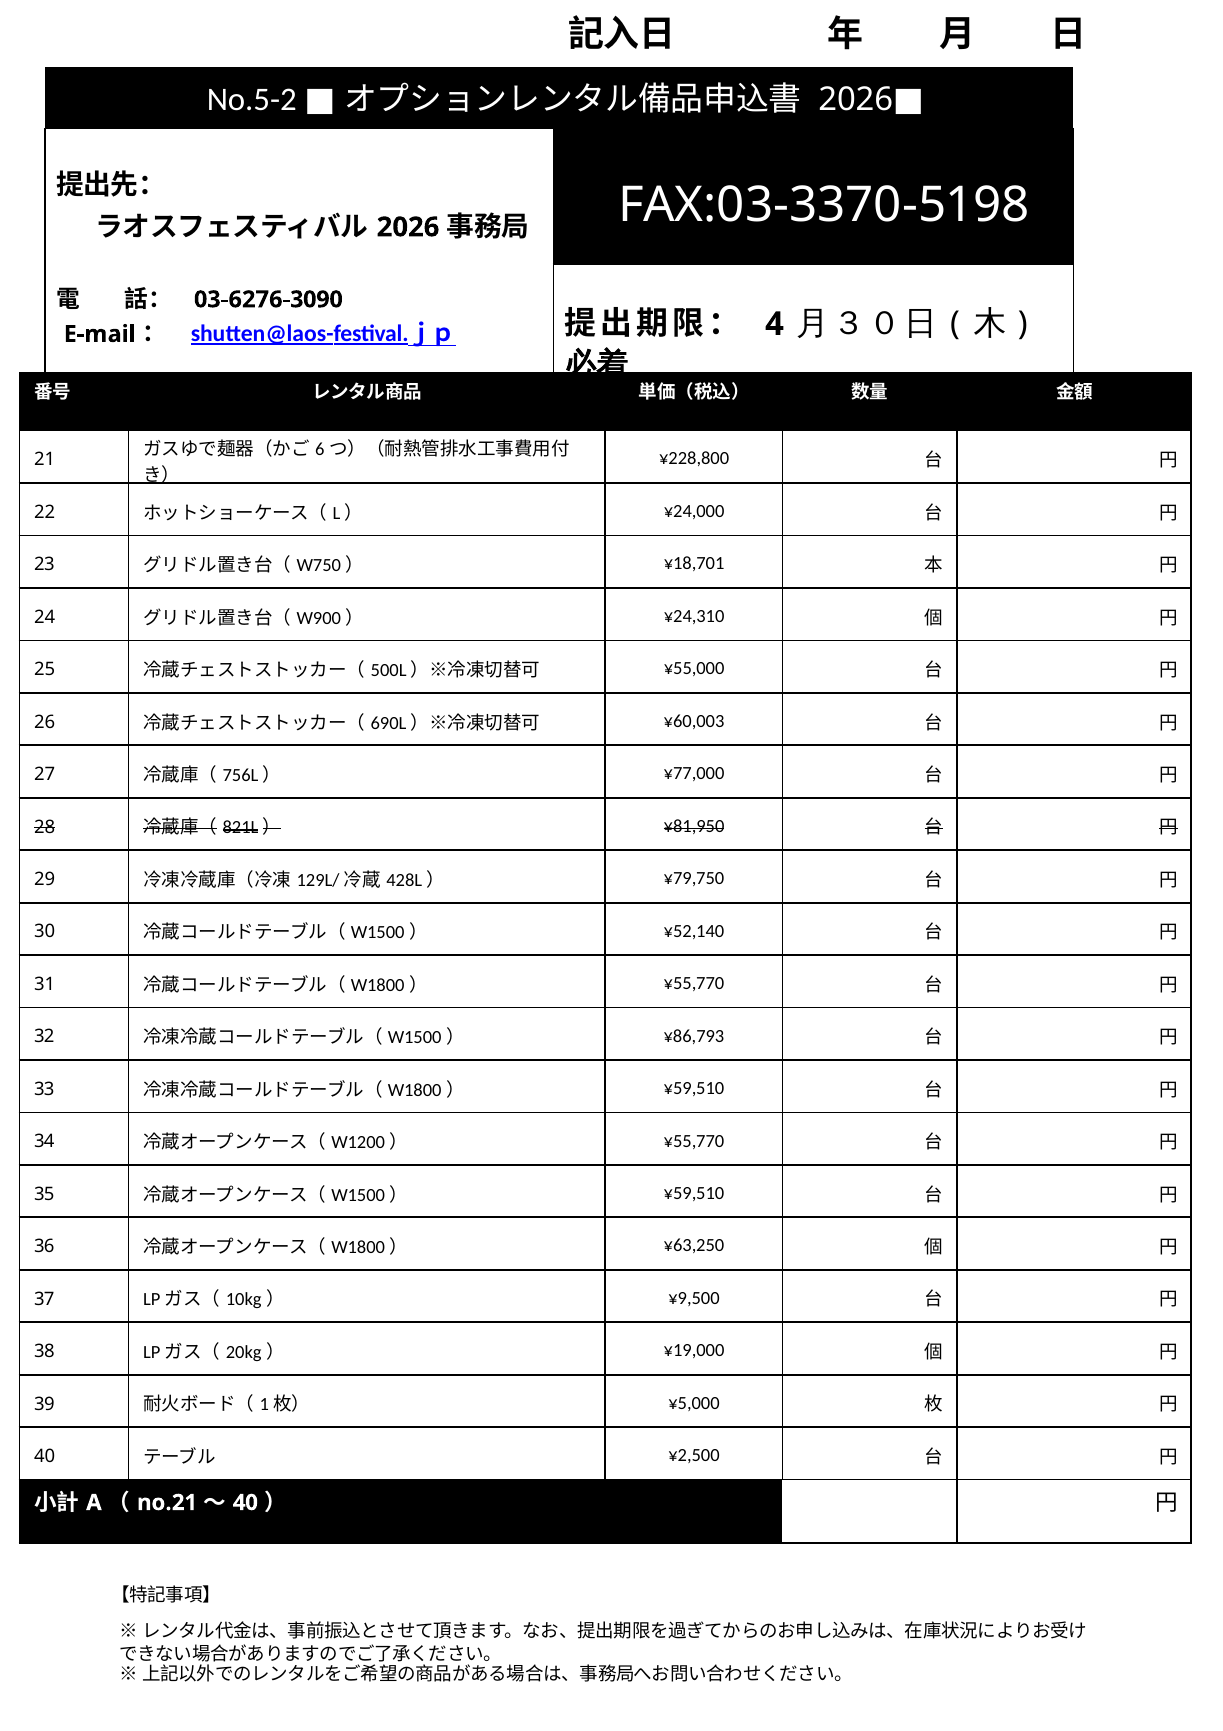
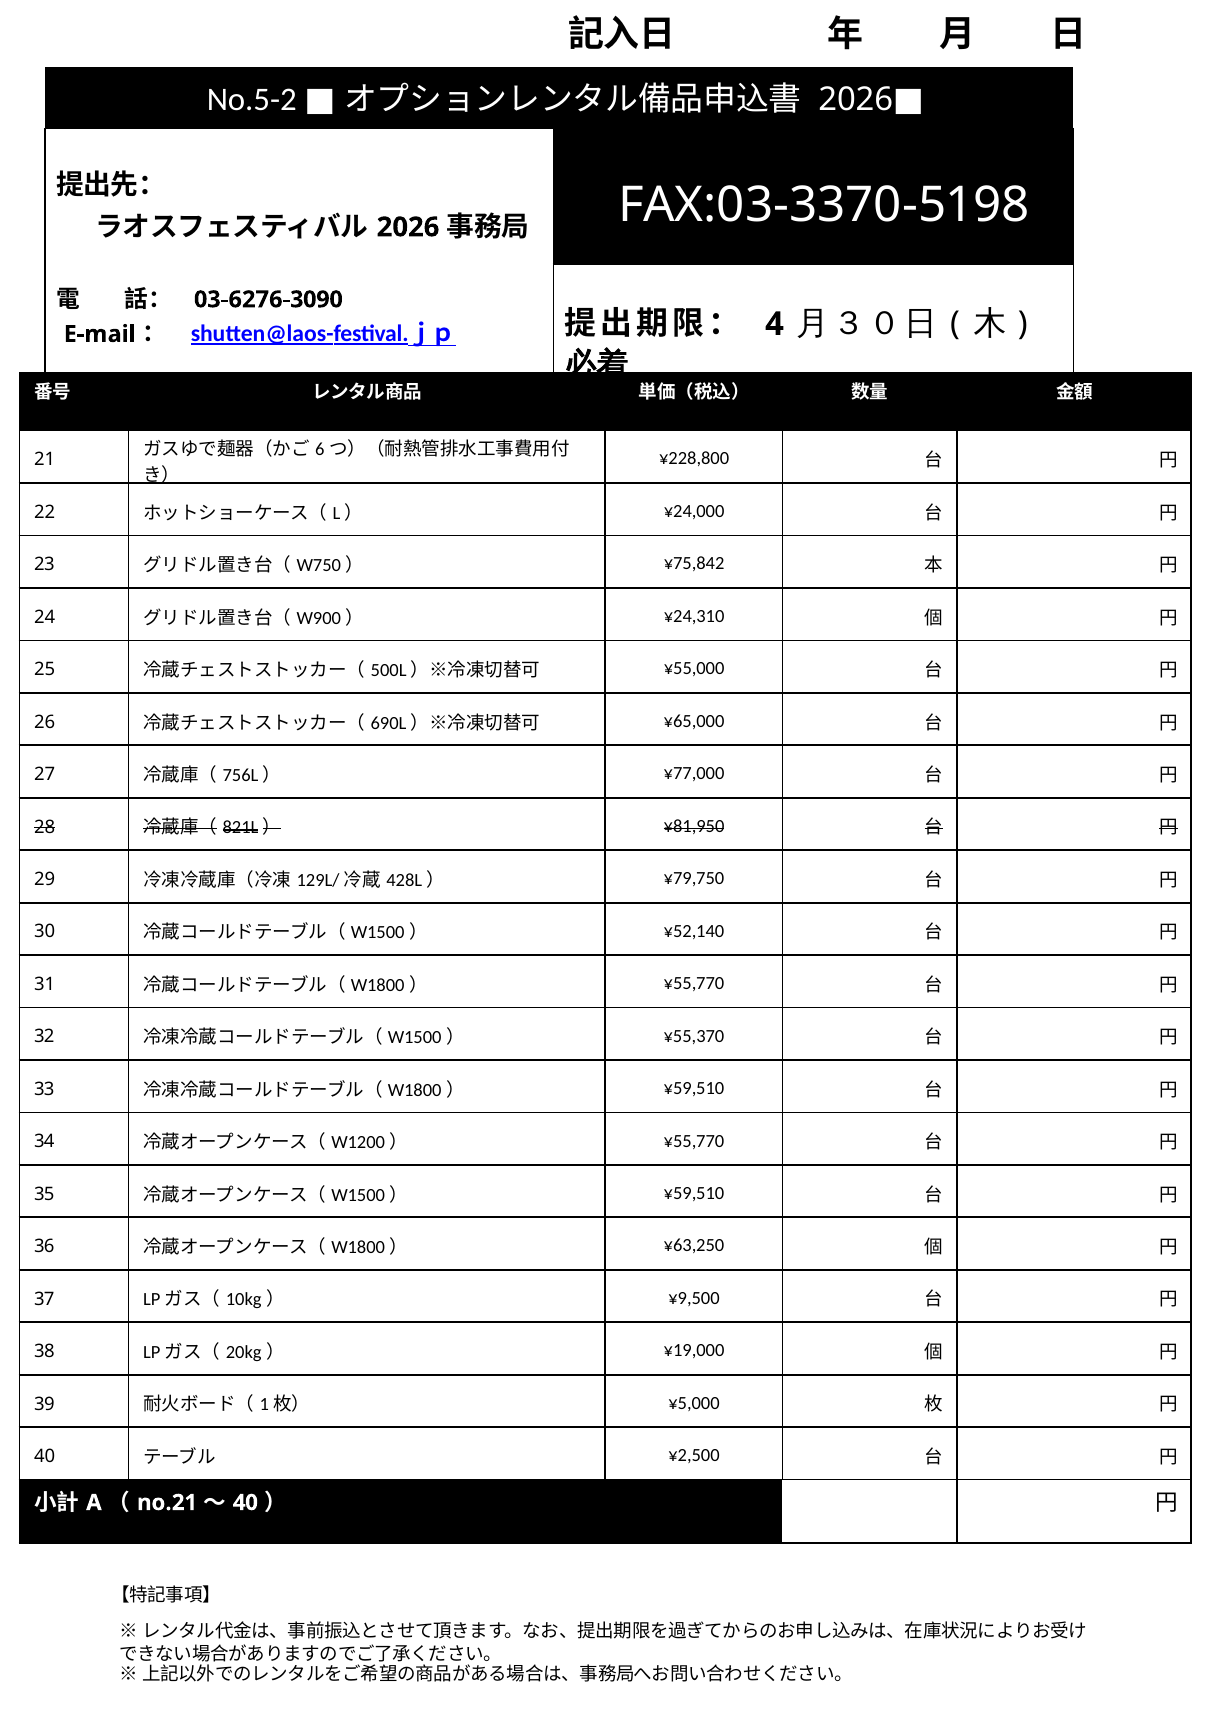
¥18,701: ¥18,701 -> ¥75,842
¥60,003: ¥60,003 -> ¥65,000
¥86,793: ¥86,793 -> ¥55,370
